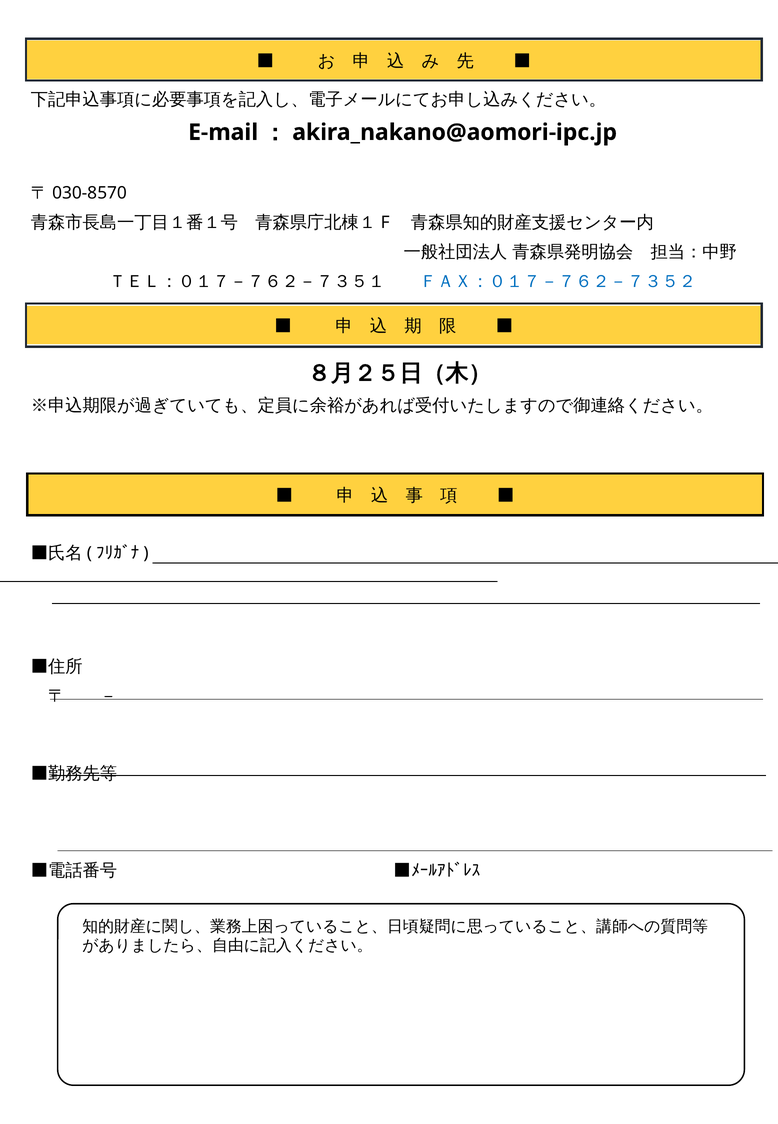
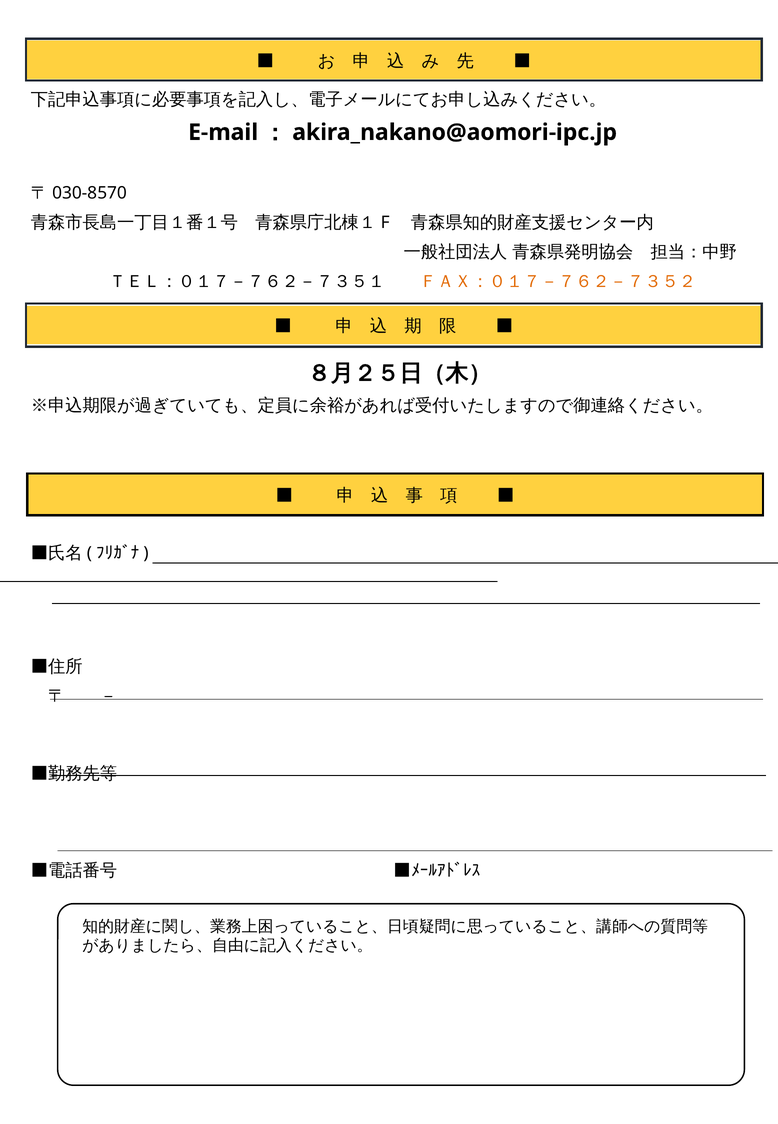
ＦＡＸ：０１７－７６２－７３５２ colour: blue -> orange
